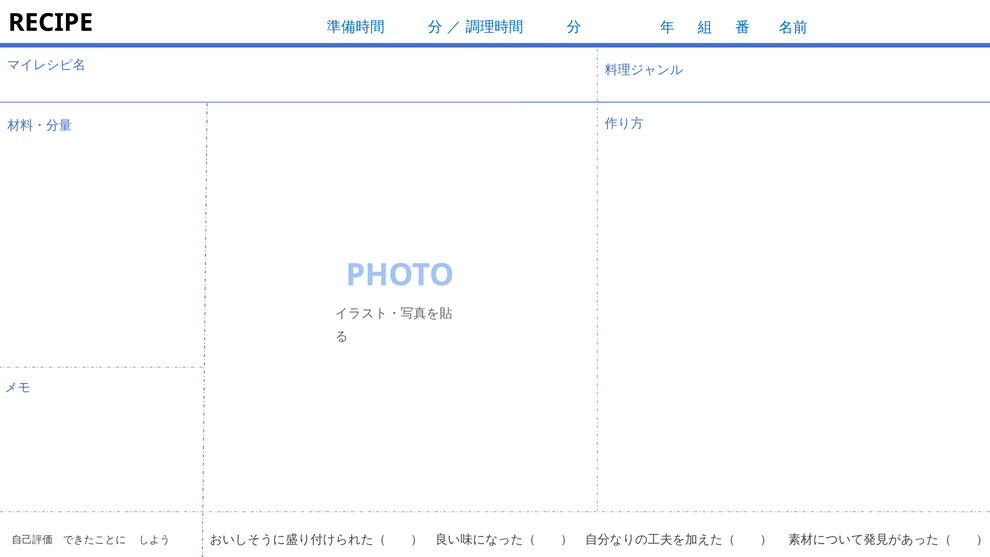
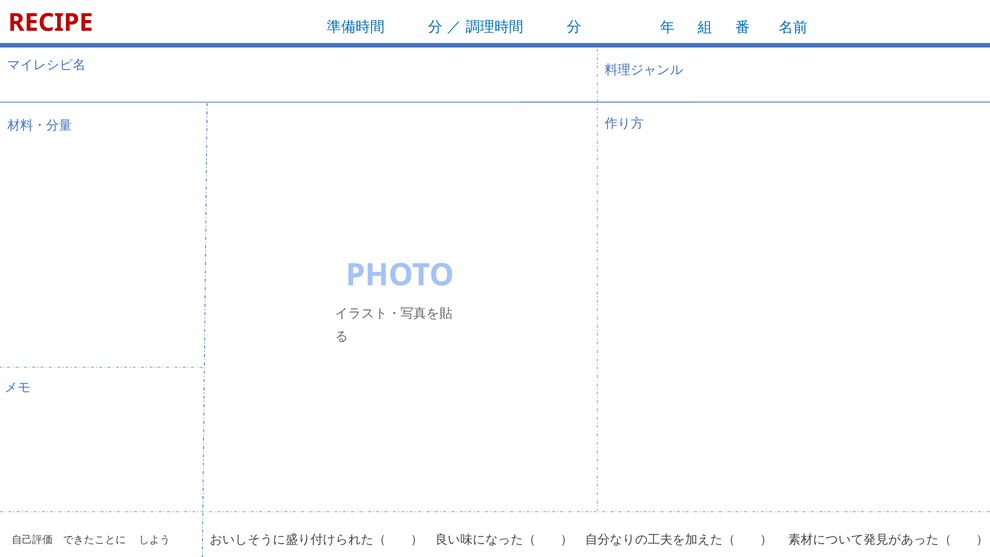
RECIPE colour: black -> red
